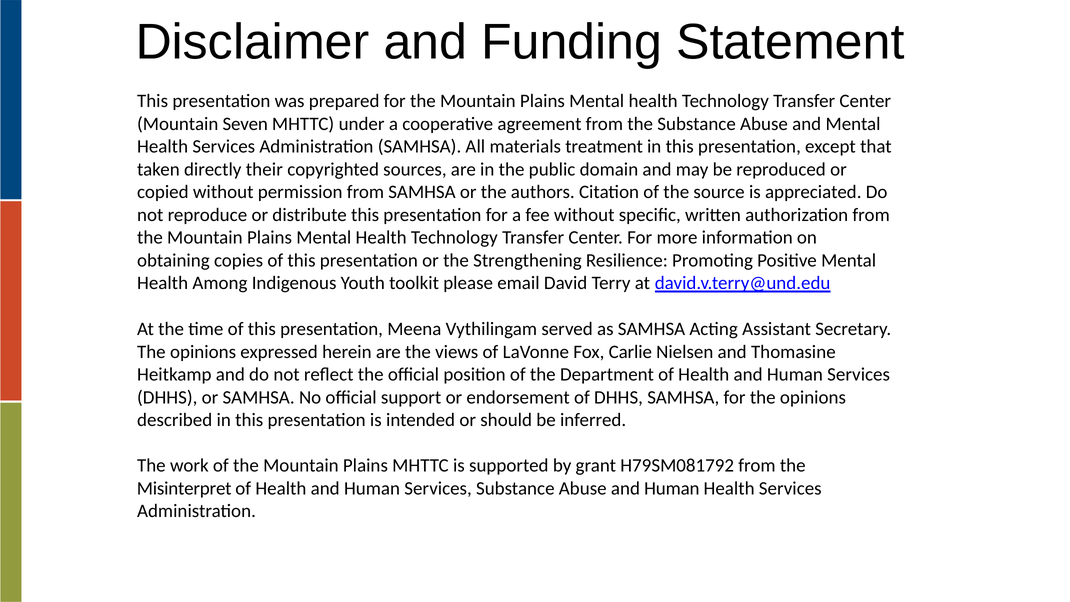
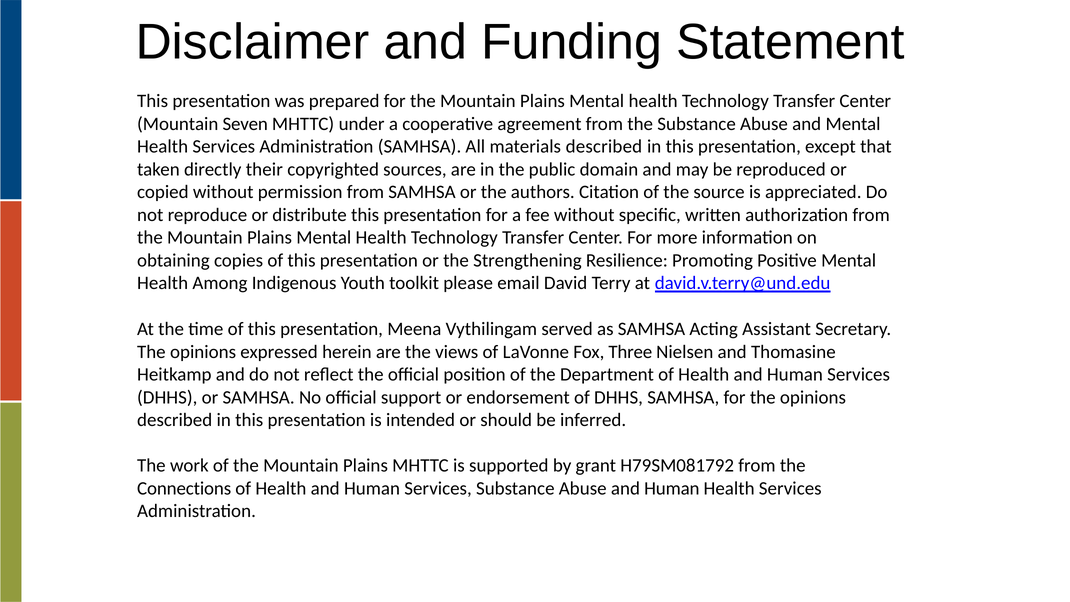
materials treatment: treatment -> described
Carlie: Carlie -> Three
Misinterpret: Misinterpret -> Connections
